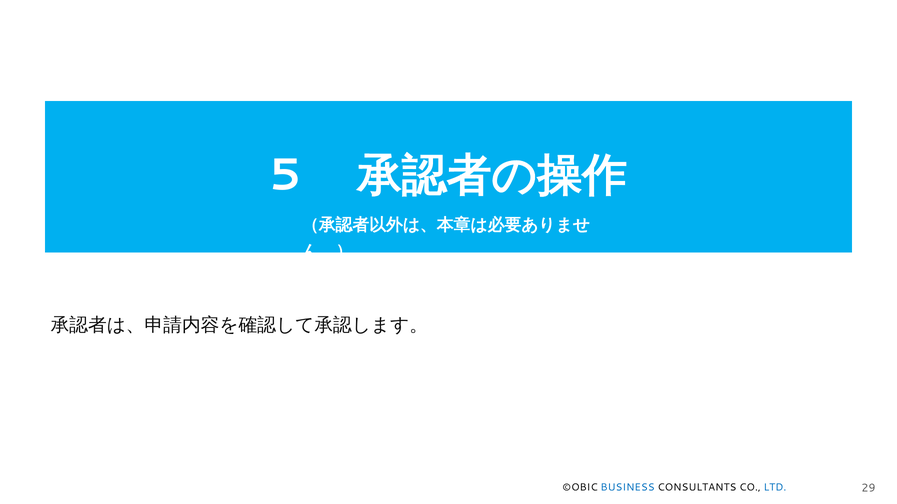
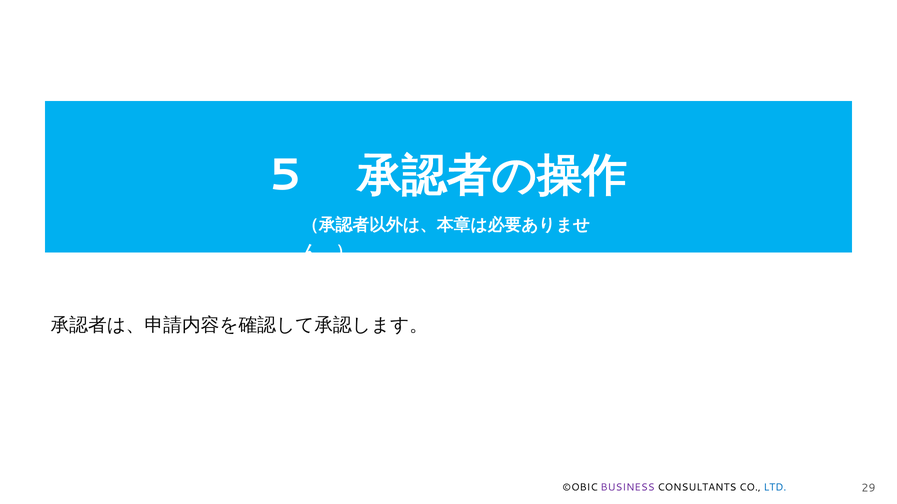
BUSINESS colour: blue -> purple
